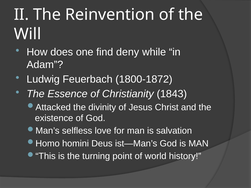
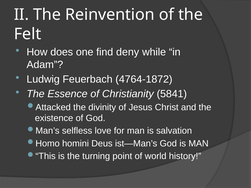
Will: Will -> Felt
1800-1872: 1800-1872 -> 4764-1872
1843: 1843 -> 5841
